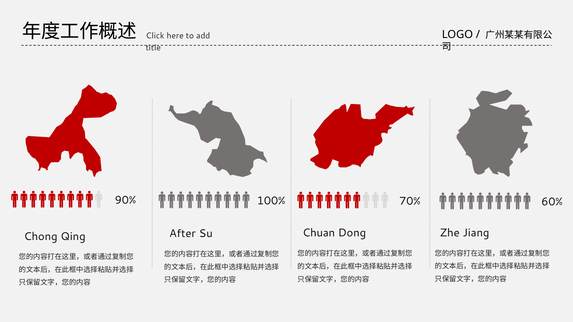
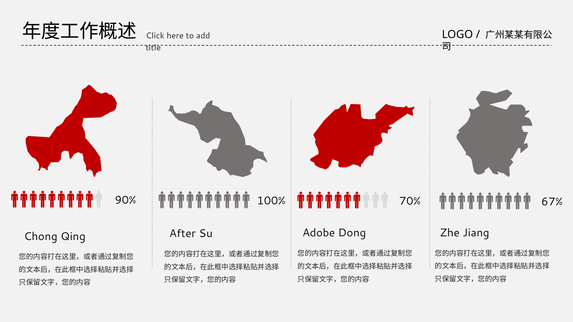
60%: 60% -> 67%
Chuan: Chuan -> Adobe
